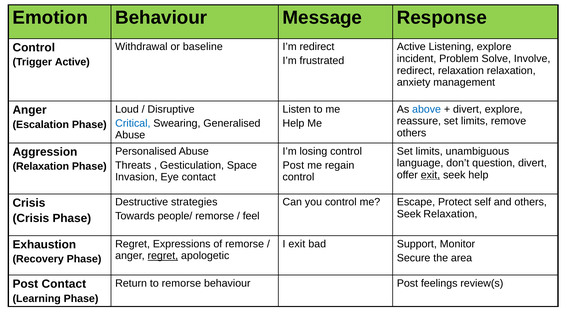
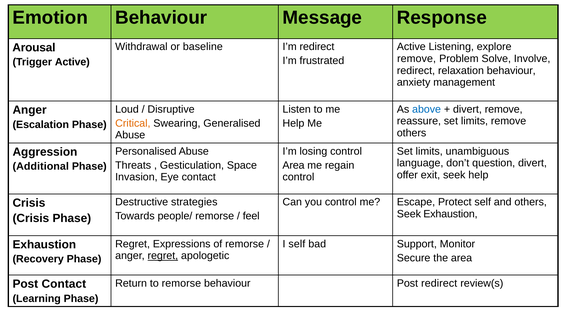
Control at (34, 47): Control -> Arousal
incident at (417, 59): incident -> remove
relaxation relaxation: relaxation -> behaviour
divert explore: explore -> remove
Critical colour: blue -> orange
Post at (293, 165): Post -> Area
Relaxation at (41, 166): Relaxation -> Additional
exit at (430, 175) underline: present -> none
Seek Relaxation: Relaxation -> Exhaustion
I exit: exit -> self
Post feelings: feelings -> redirect
